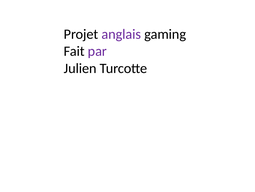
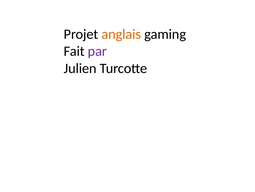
anglais colour: purple -> orange
